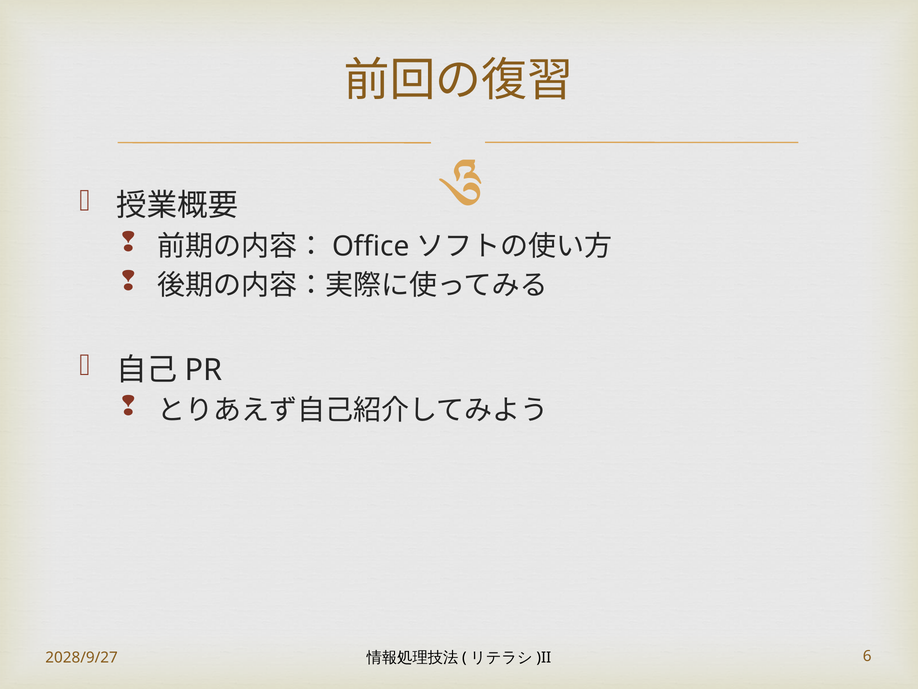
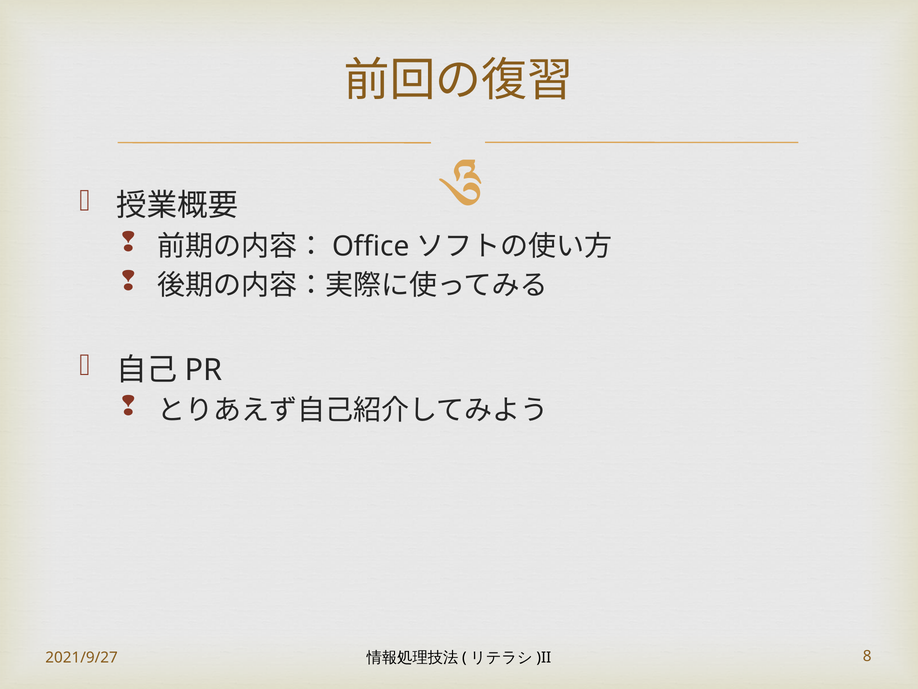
2028/9/27: 2028/9/27 -> 2021/9/27
6: 6 -> 8
